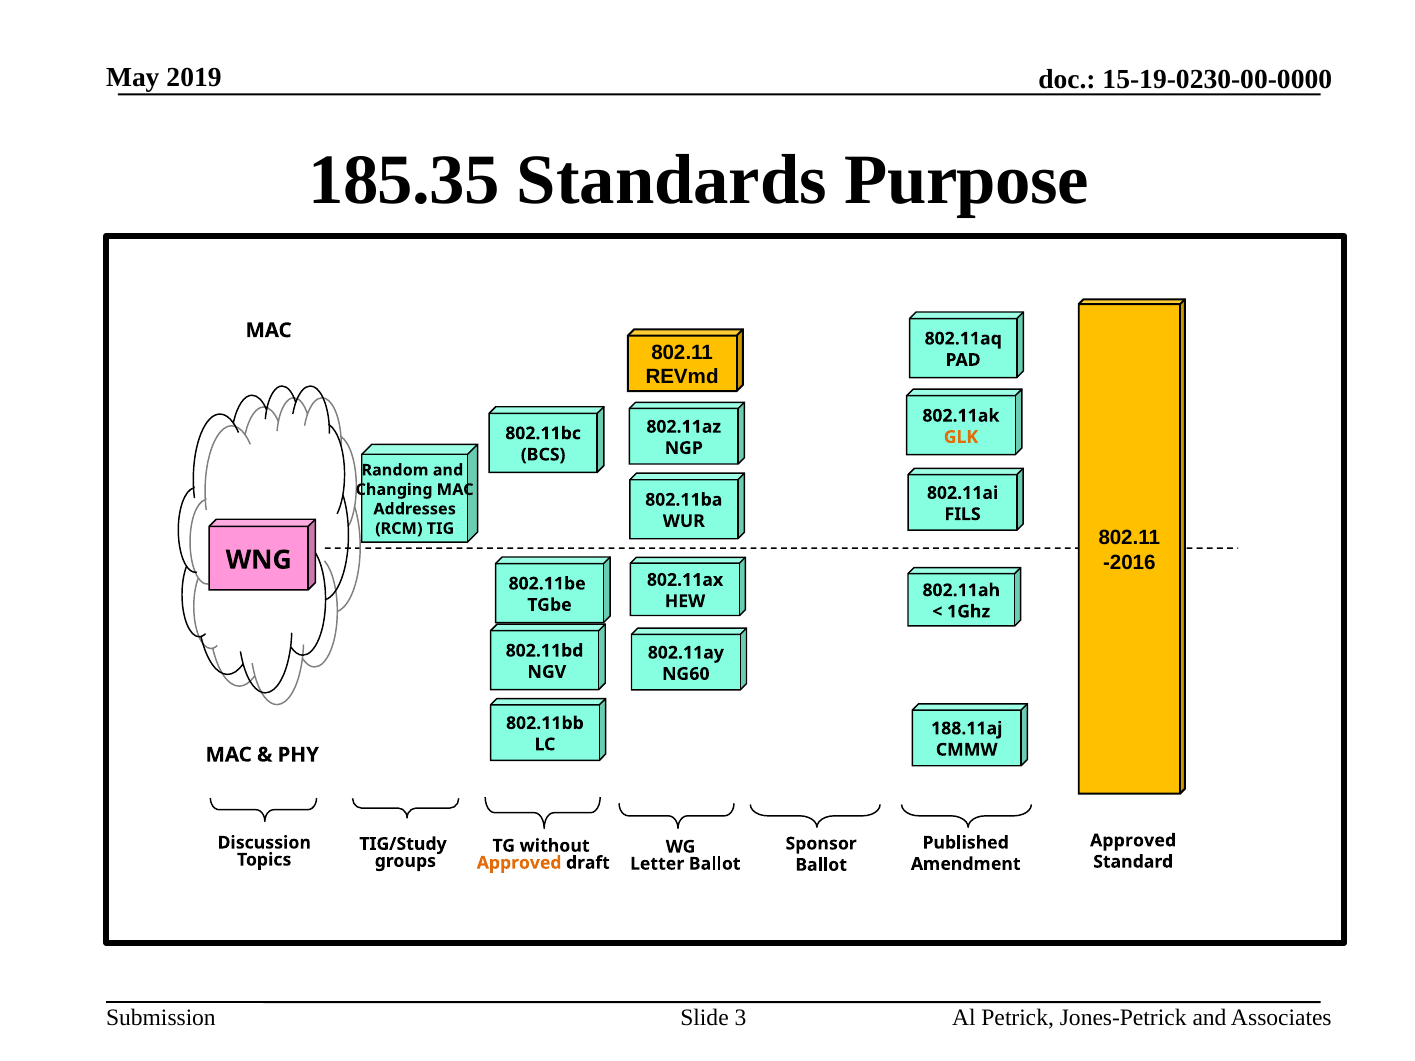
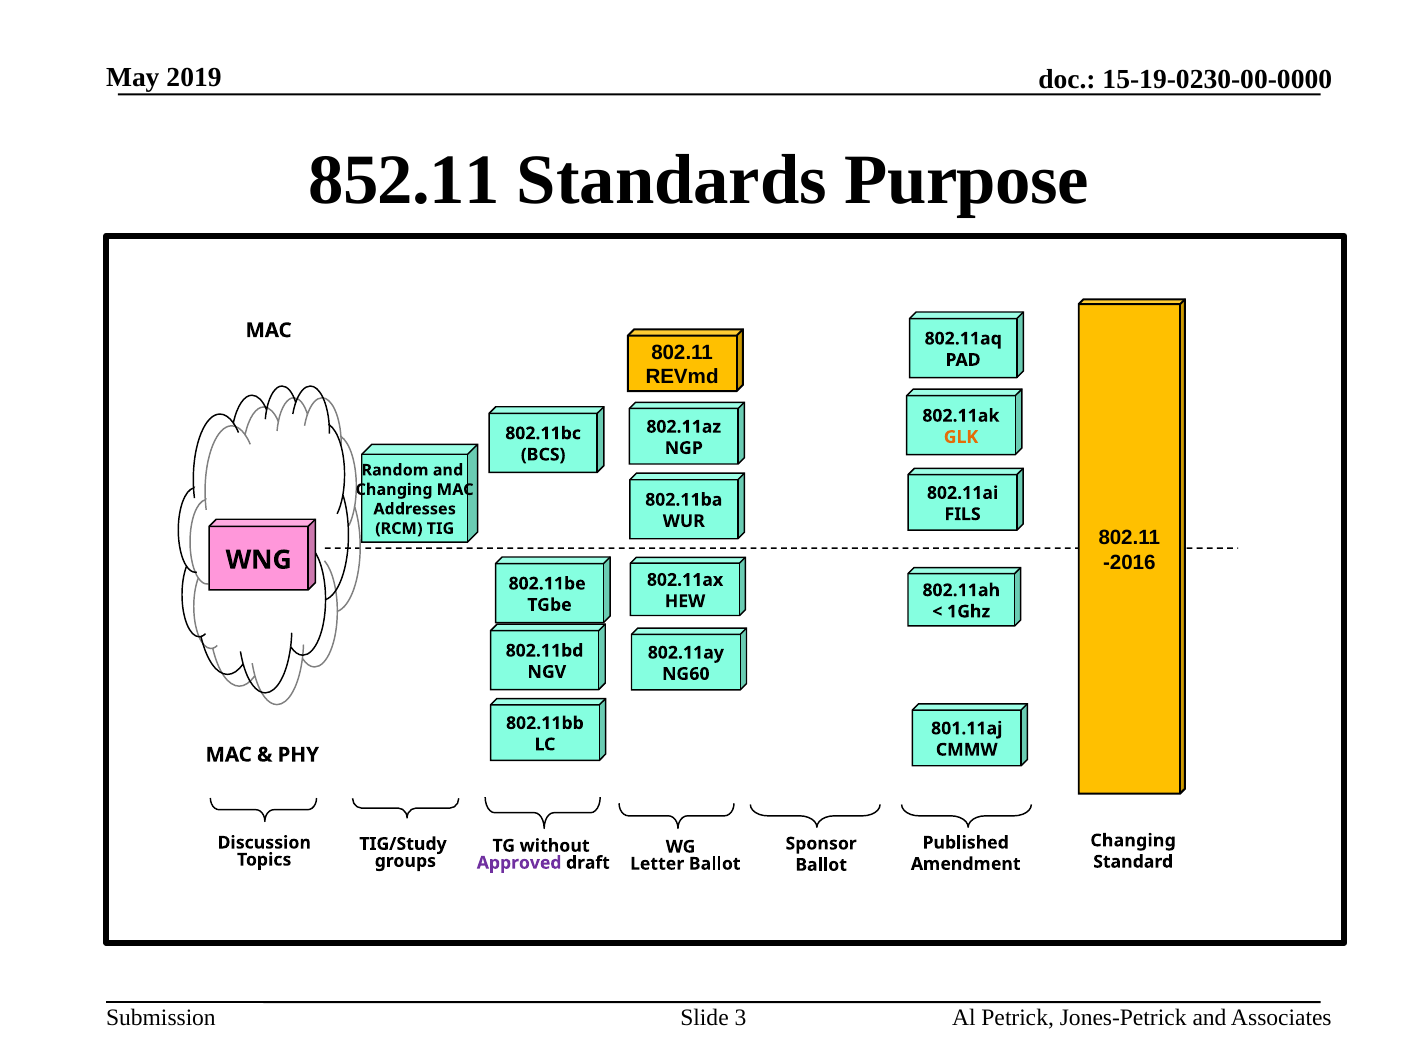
185.35: 185.35 -> 852.11
188.11aj: 188.11aj -> 801.11aj
Approved at (1133, 841): Approved -> Changing
Approved at (519, 863) colour: orange -> purple
